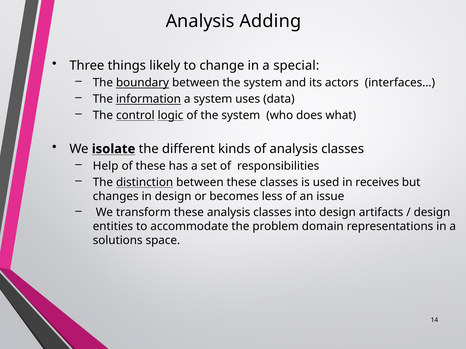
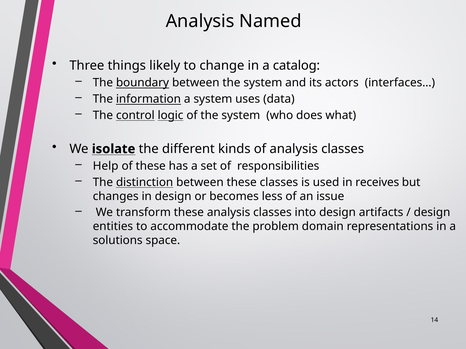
Adding: Adding -> Named
special: special -> catalog
